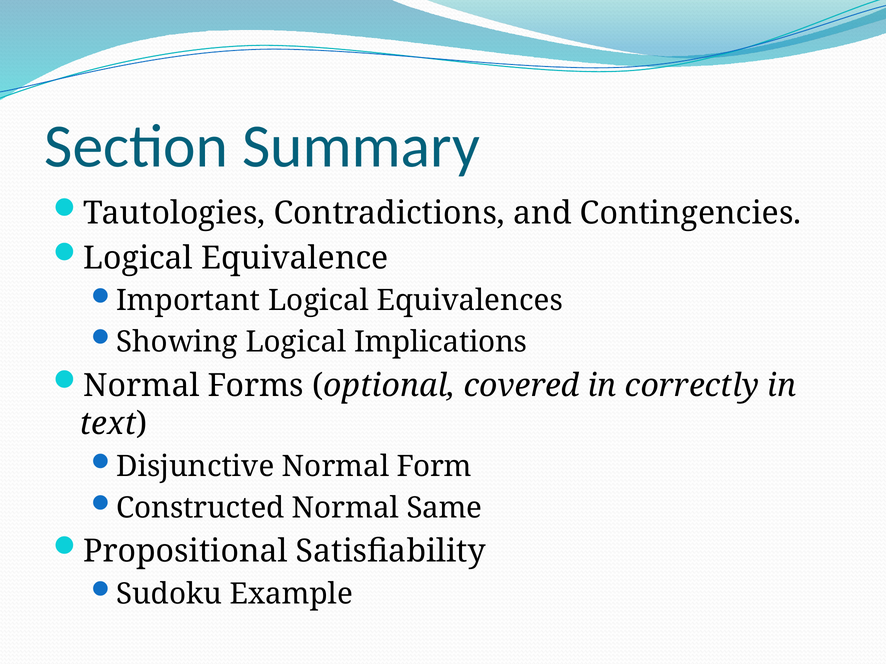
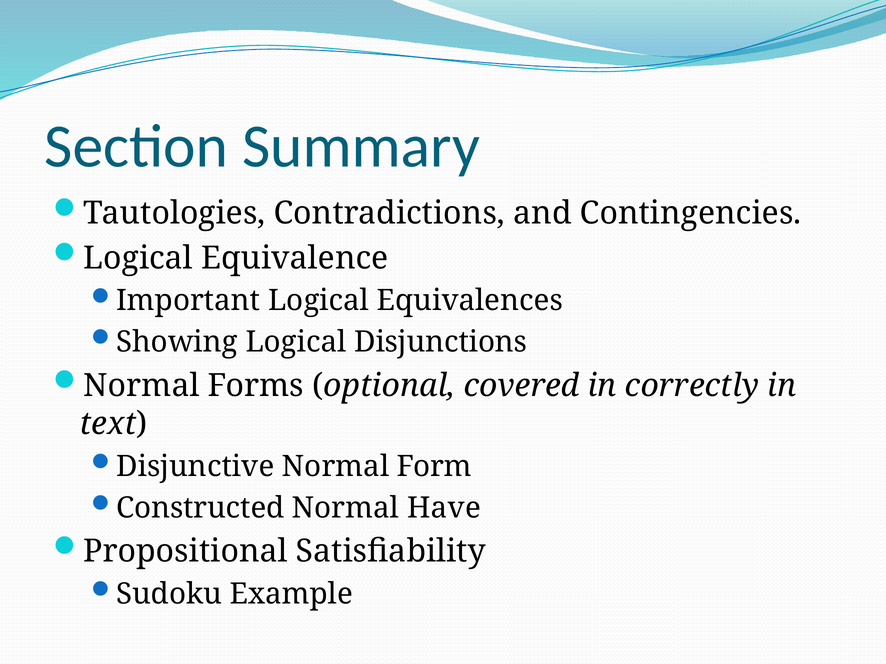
Implications: Implications -> Disjunctions
Same: Same -> Have
